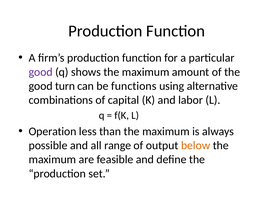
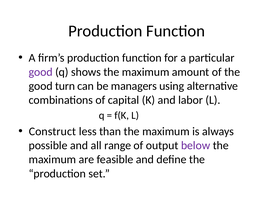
functions: functions -> managers
Operation: Operation -> Construct
below colour: orange -> purple
